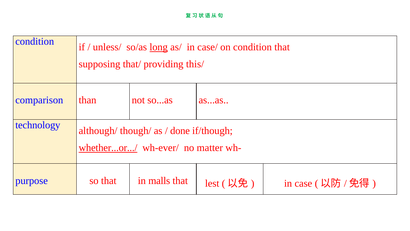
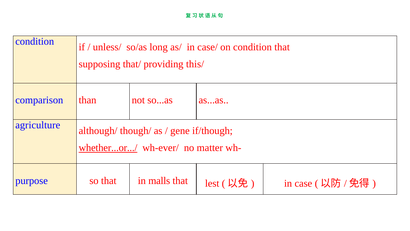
long underline: present -> none
technology: technology -> agriculture
done: done -> gene
